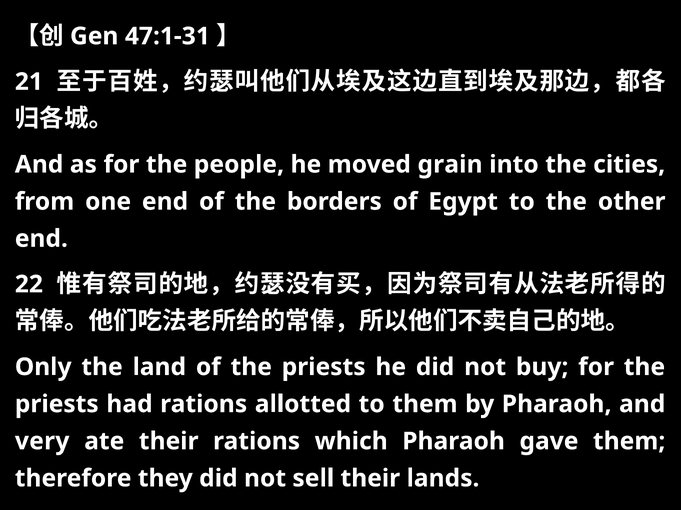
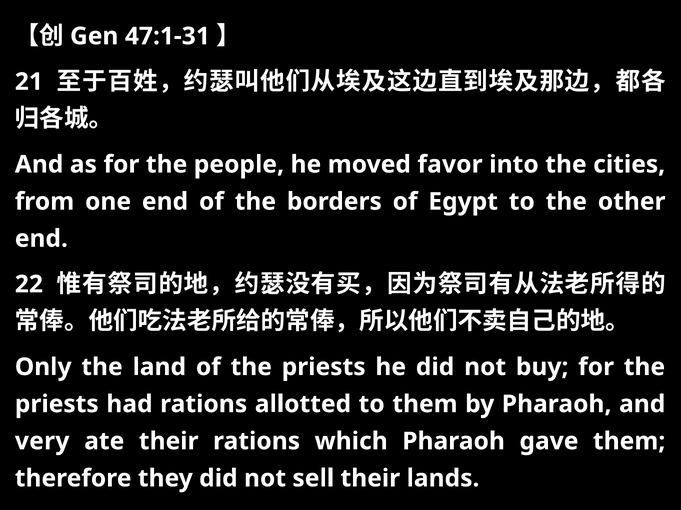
grain: grain -> favor
